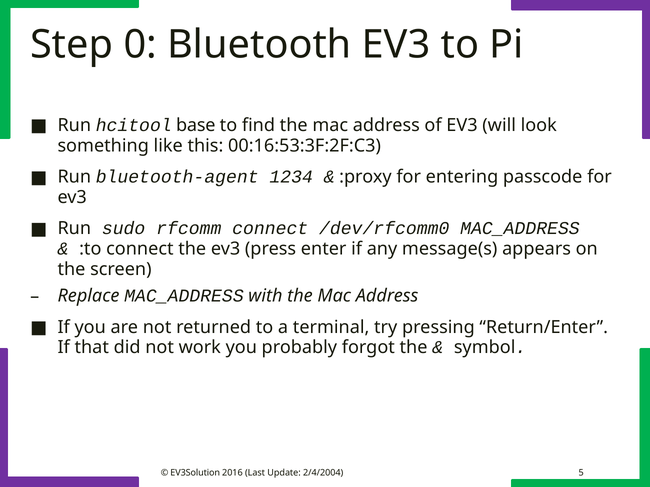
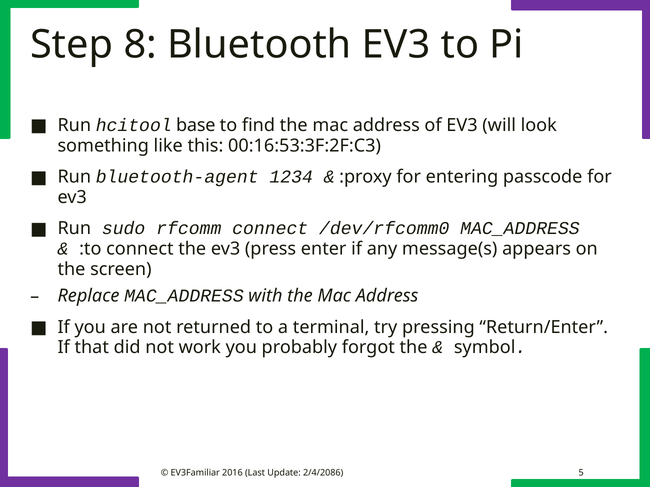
0: 0 -> 8
EV3Solution: EV3Solution -> EV3Familiar
2/4/2004: 2/4/2004 -> 2/4/2086
